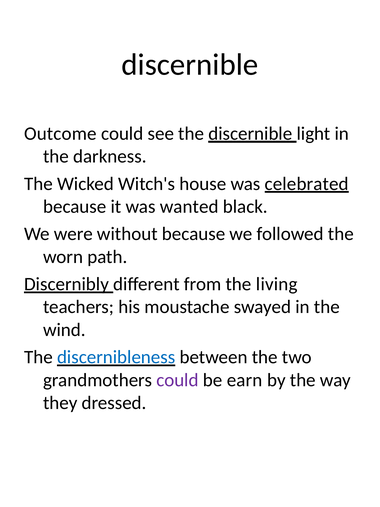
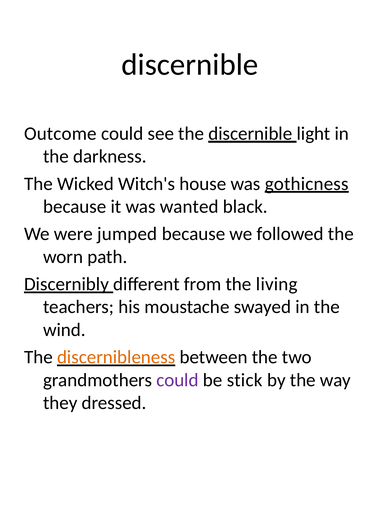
celebrated: celebrated -> gothicness
without: without -> jumped
discernibleness colour: blue -> orange
earn: earn -> stick
